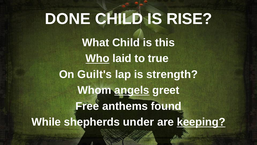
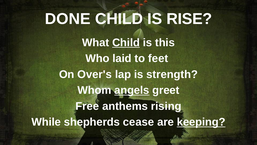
Child at (126, 42) underline: none -> present
Who underline: present -> none
true: true -> feet
Guilt's: Guilt's -> Over's
found: found -> rising
under: under -> cease
